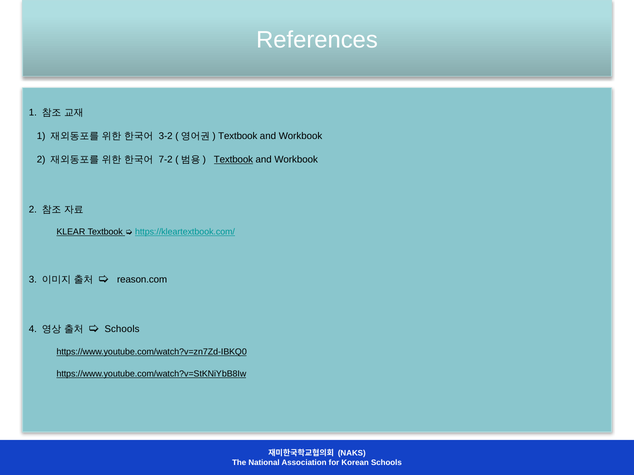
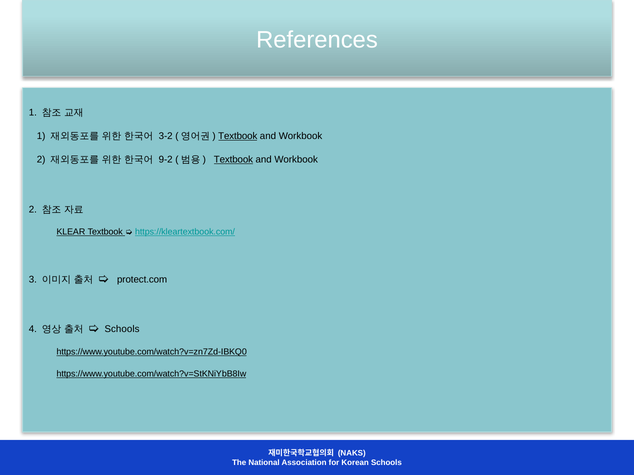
Textbook at (238, 136) underline: none -> present
7-2: 7-2 -> 9-2
reason.com: reason.com -> protect.com
